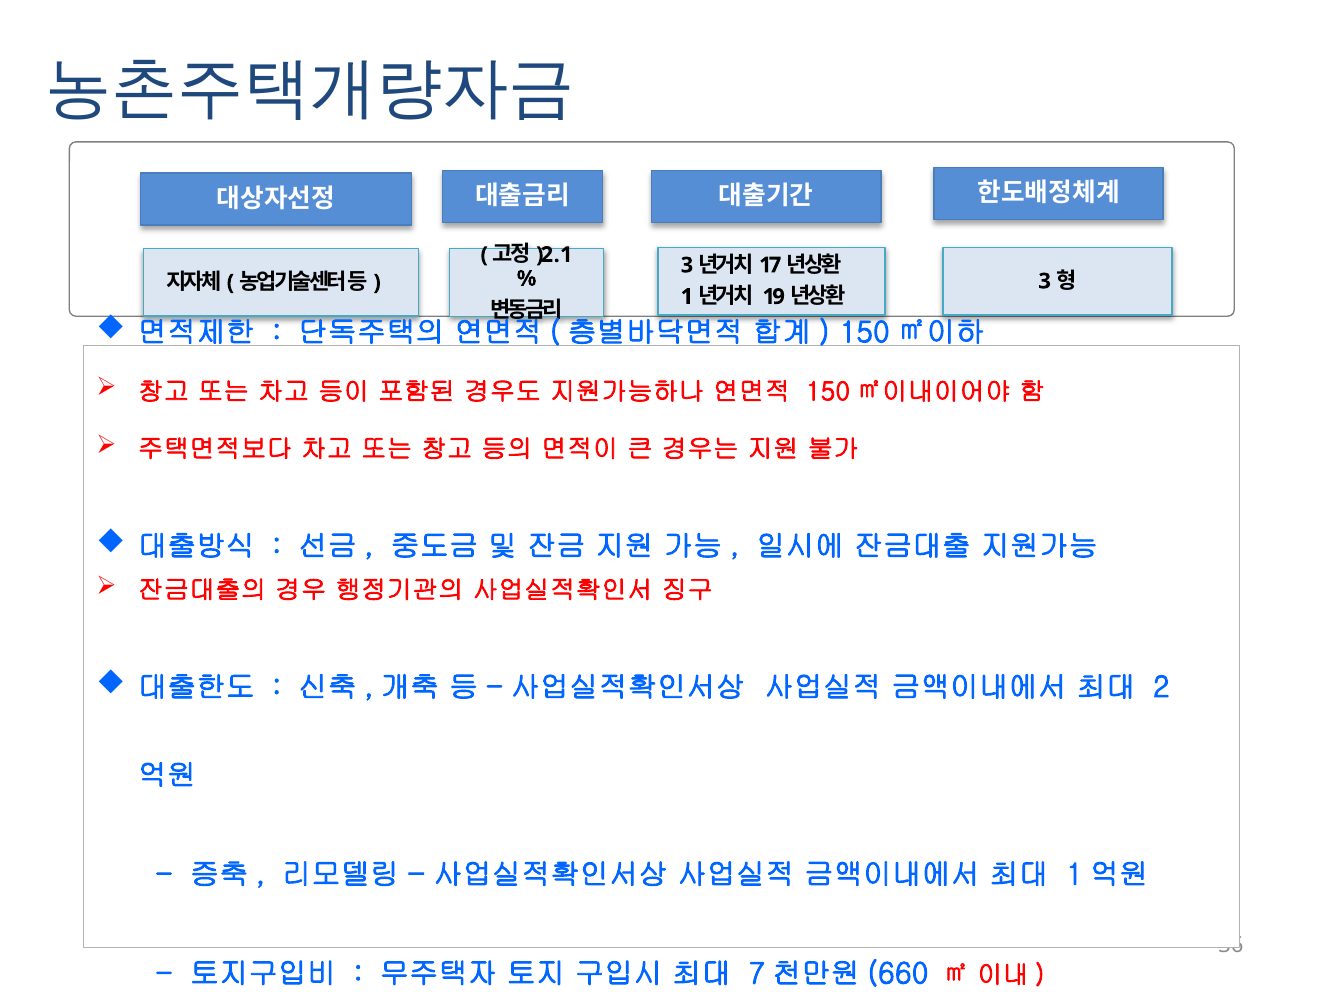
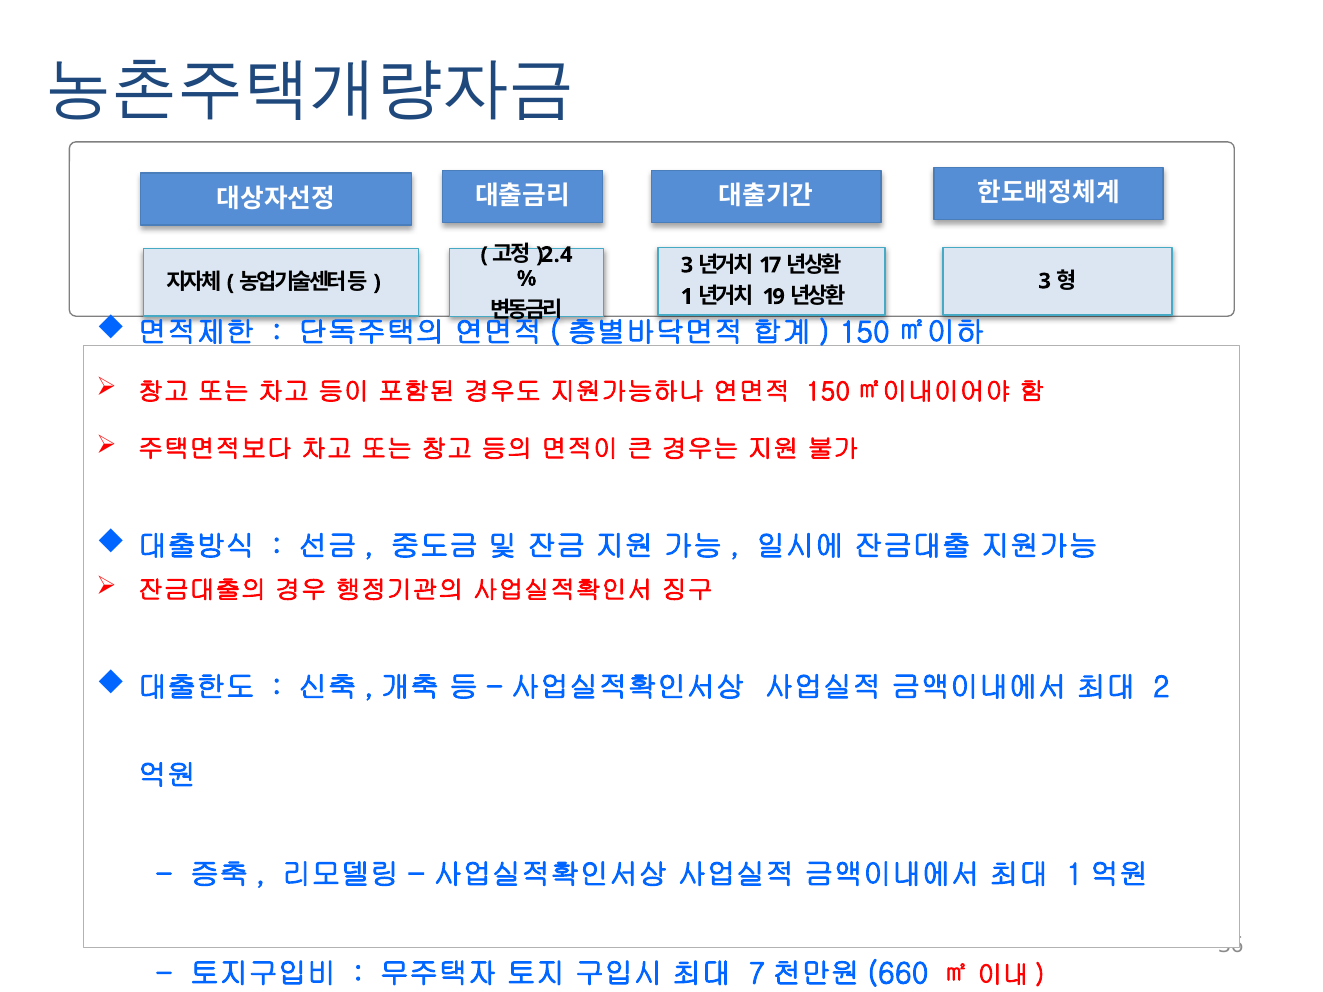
1 at (566, 255): 1 -> 4
